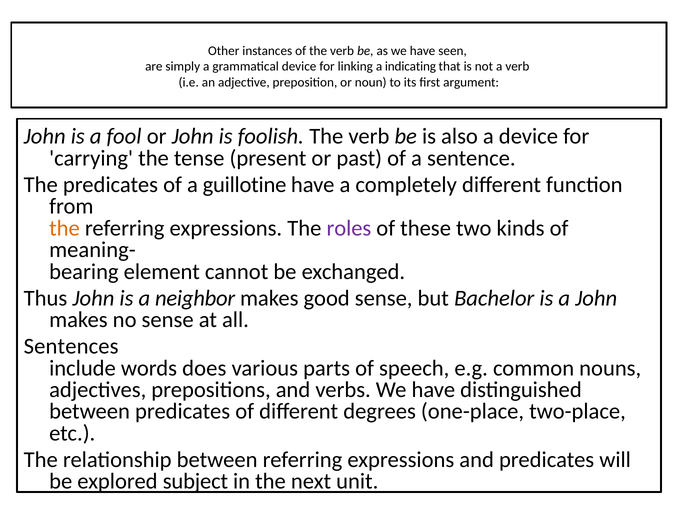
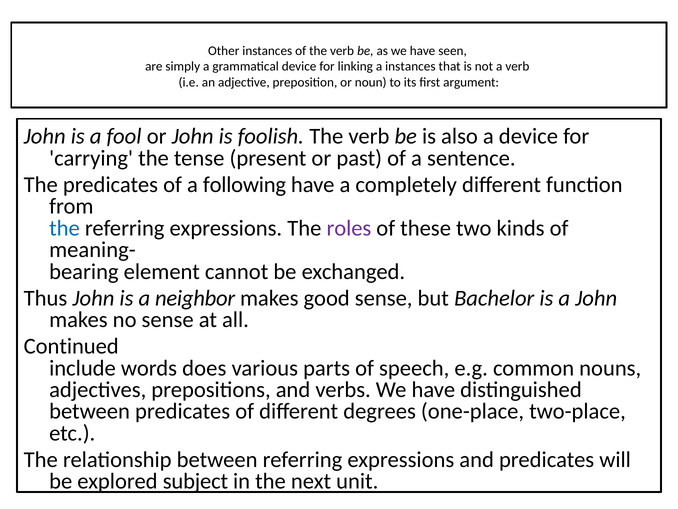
a indicating: indicating -> instances
guillotine: guillotine -> following
the at (64, 228) colour: orange -> blue
Sentences: Sentences -> Continued
